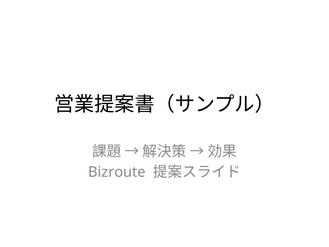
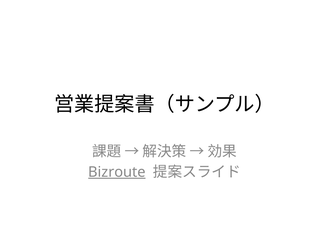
Bizroute underline: none -> present
